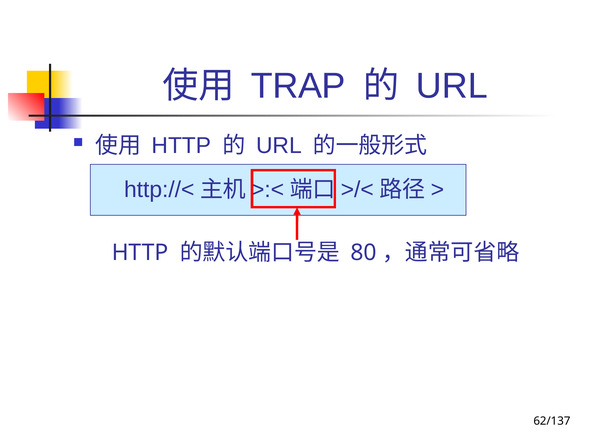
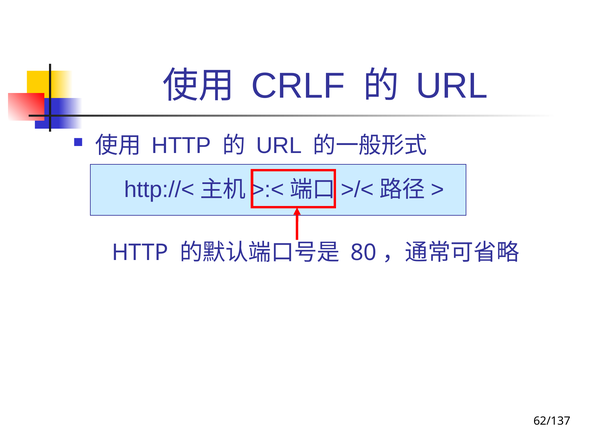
TRAP: TRAP -> CRLF
